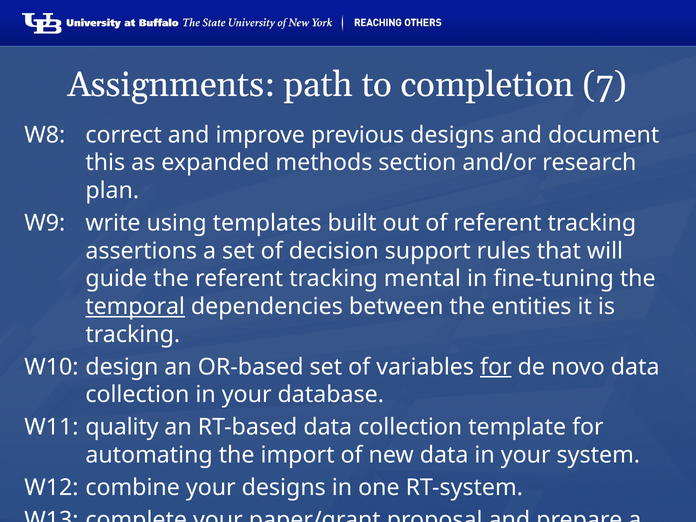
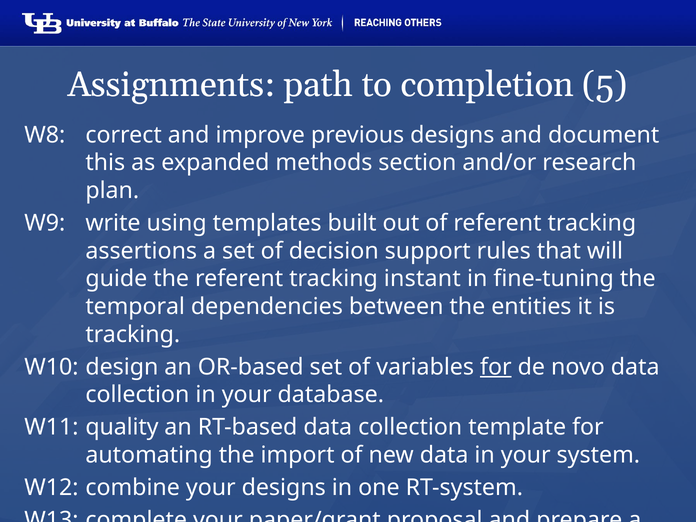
7: 7 -> 5
mental: mental -> instant
temporal underline: present -> none
